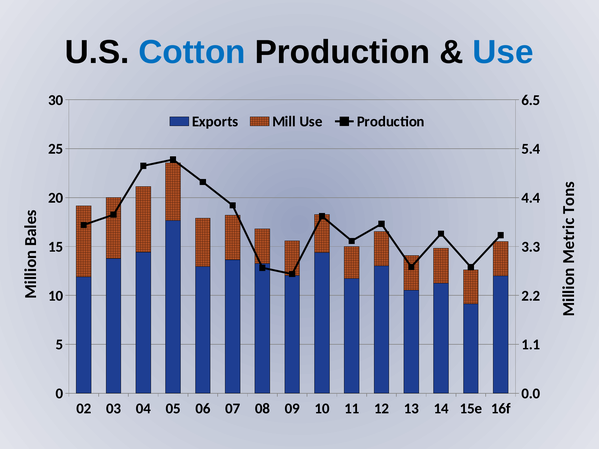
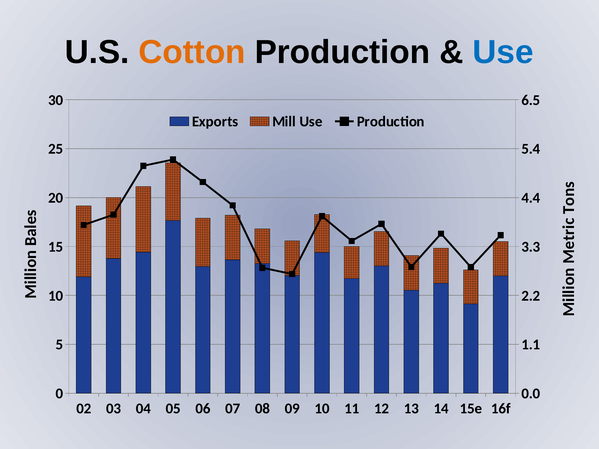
Cotton colour: blue -> orange
